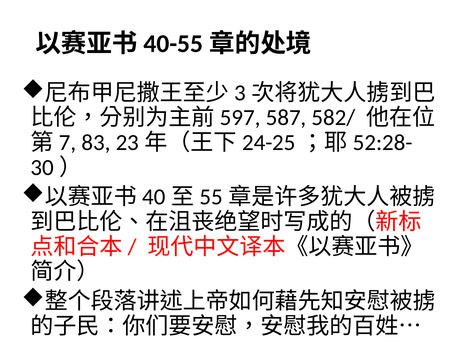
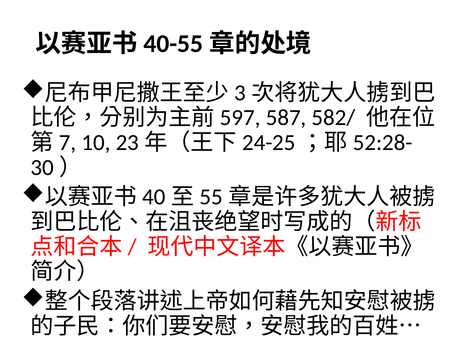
83: 83 -> 10
